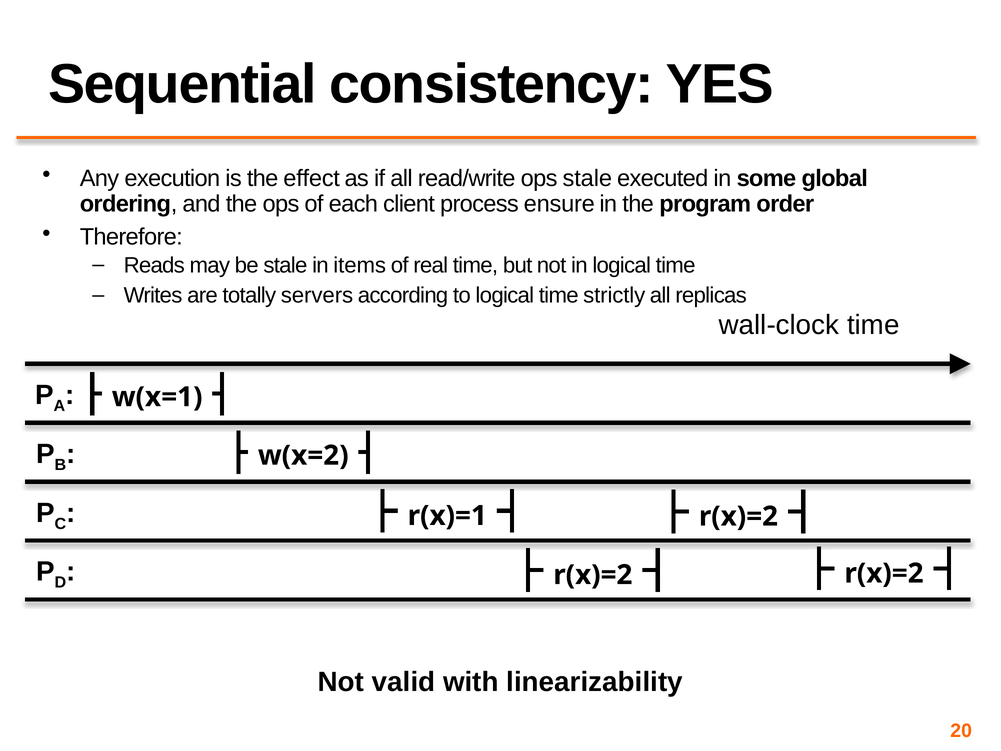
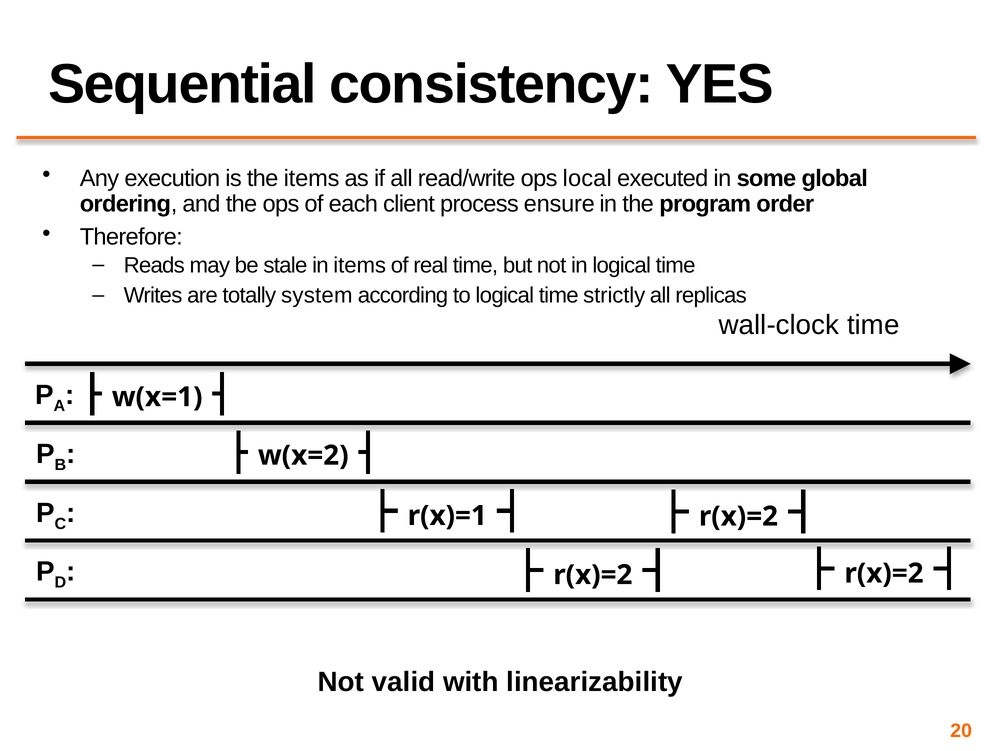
the effect: effect -> items
ops stale: stale -> local
servers: servers -> system
